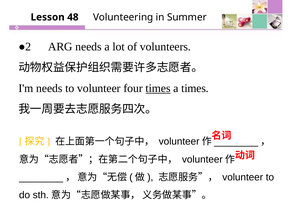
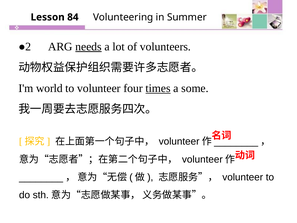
48: 48 -> 84
needs at (89, 47) underline: none -> present
I'm needs: needs -> world
a times: times -> some
